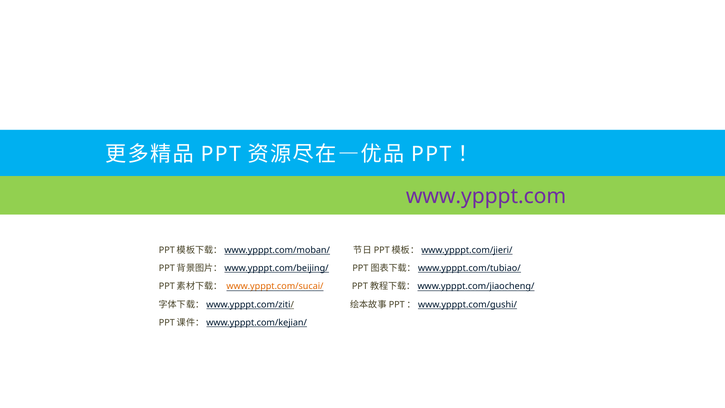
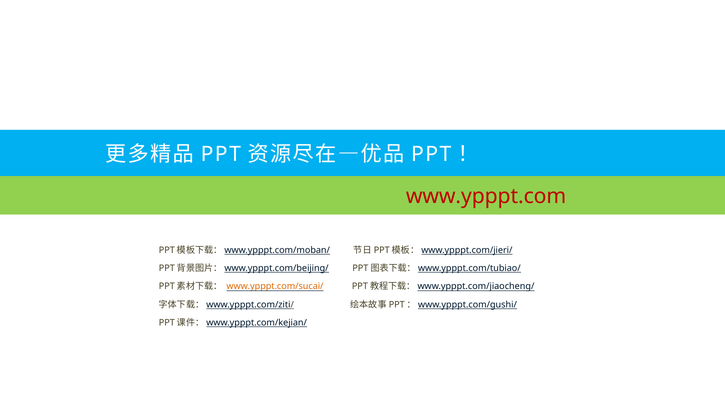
www.ypppt.com colour: purple -> red
